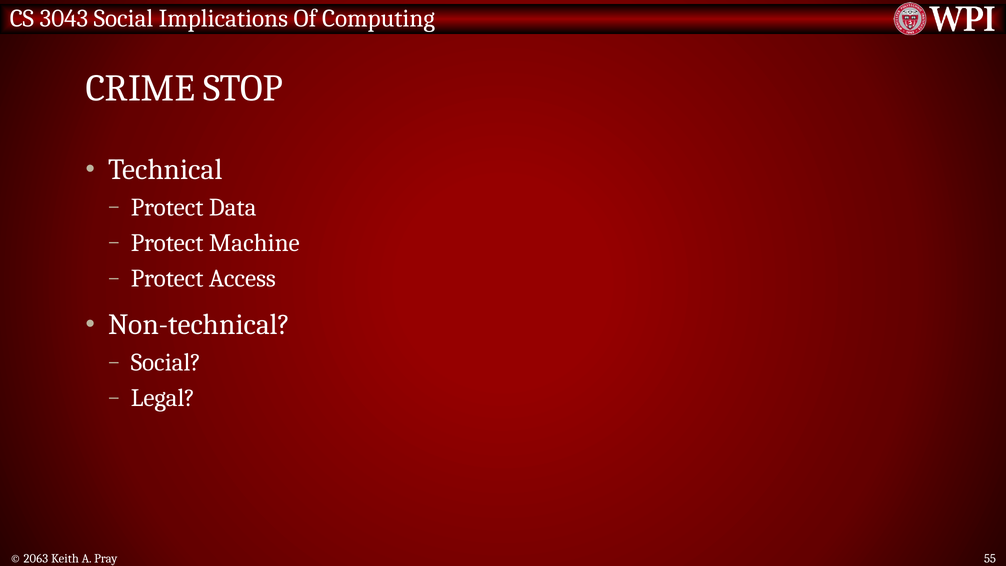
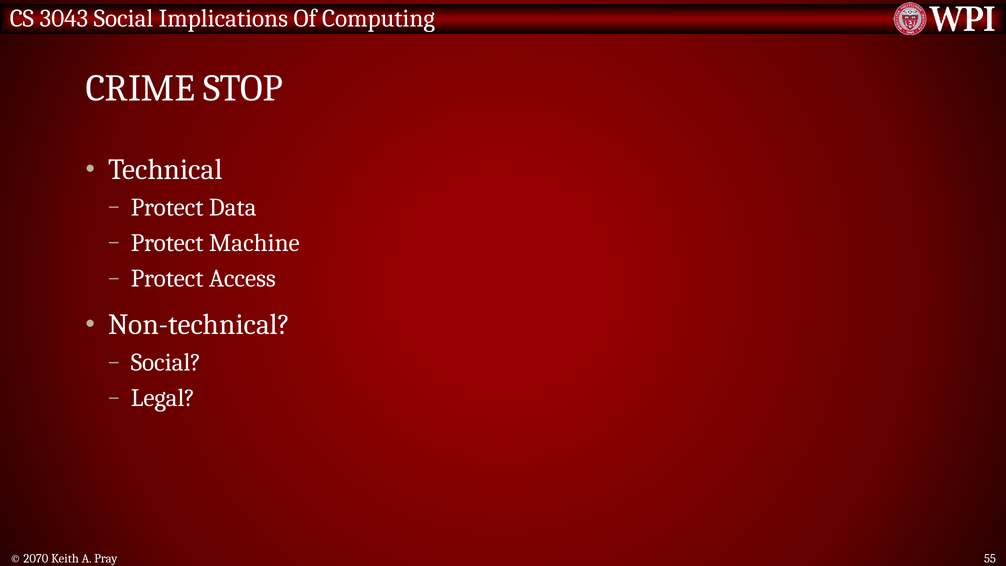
2063: 2063 -> 2070
